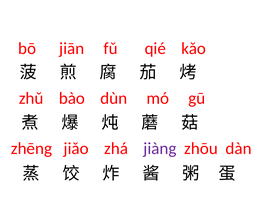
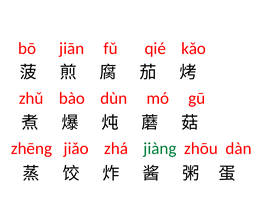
jiàng colour: purple -> green
